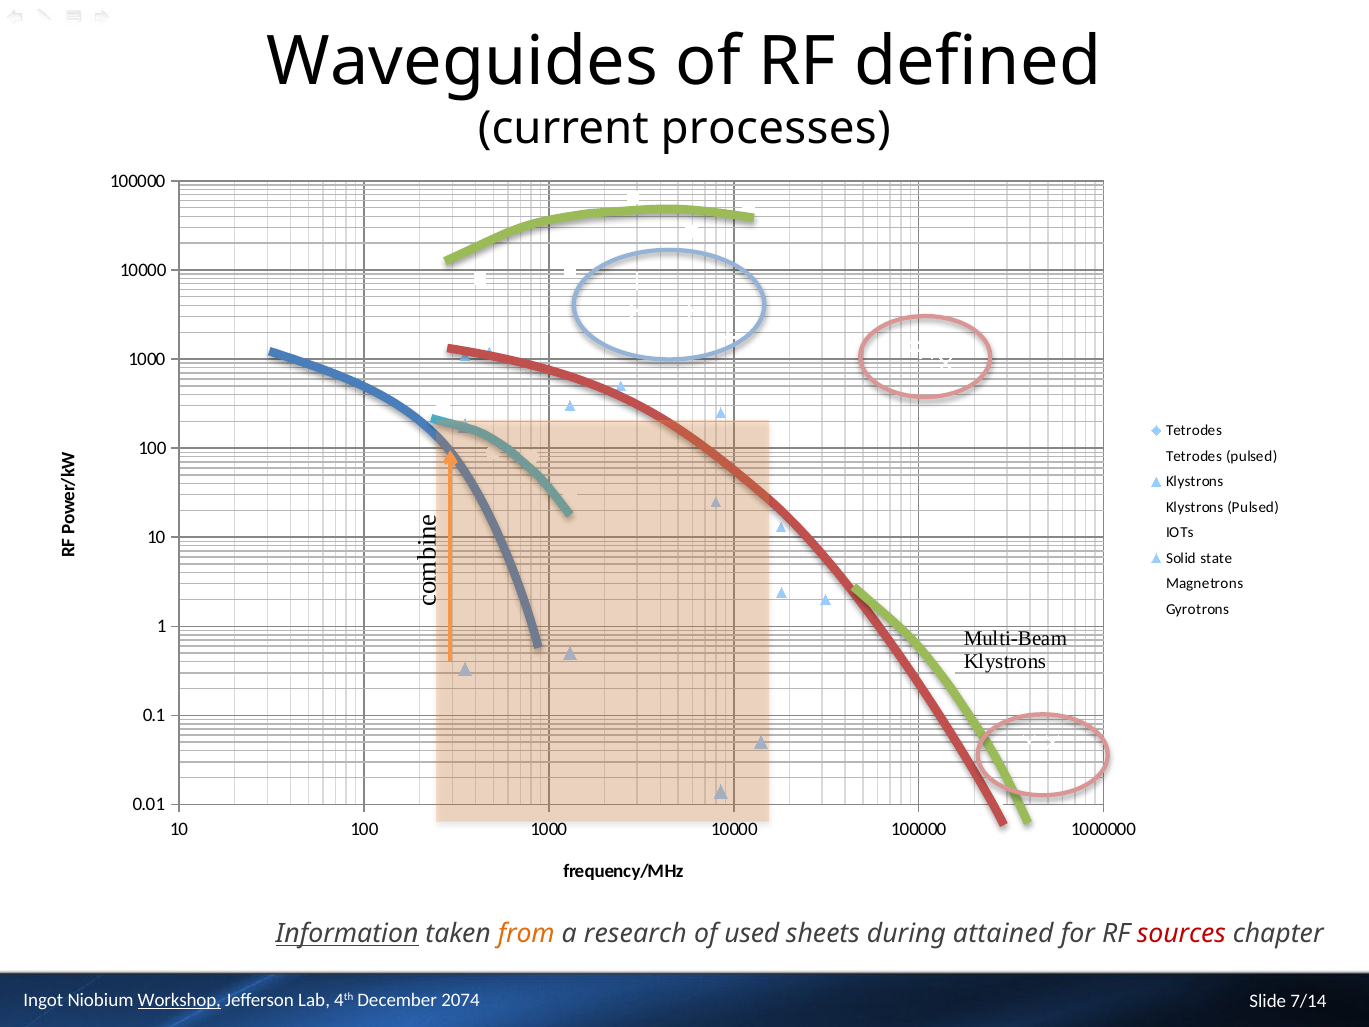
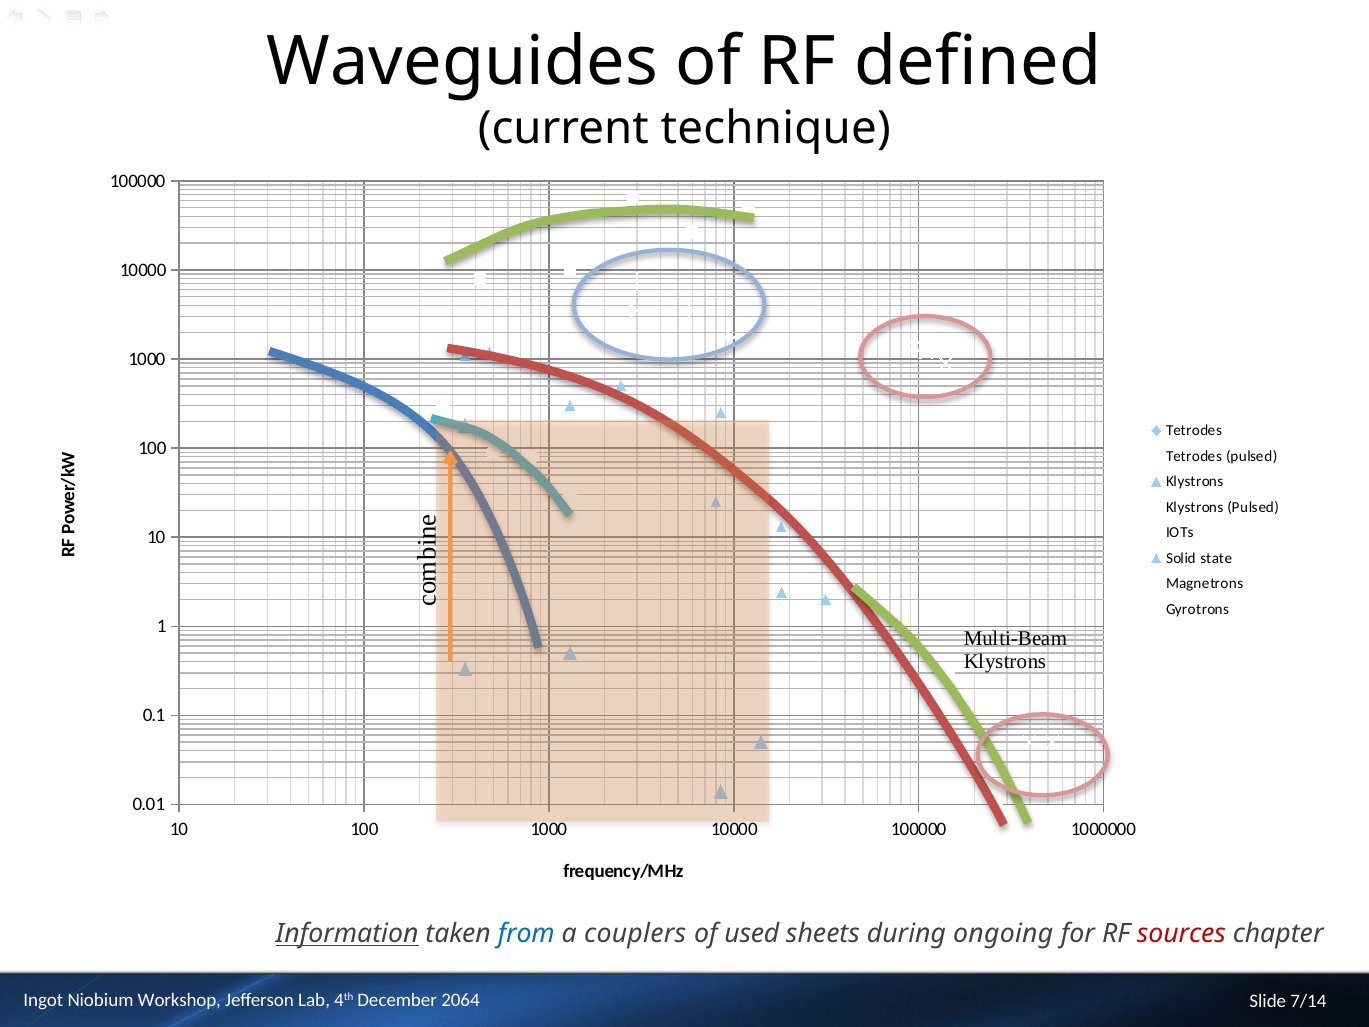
processes: processes -> technique
from colour: orange -> blue
research: research -> couplers
attained: attained -> ongoing
Workshop underline: present -> none
2074: 2074 -> 2064
